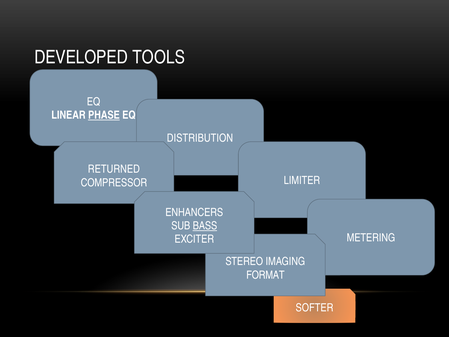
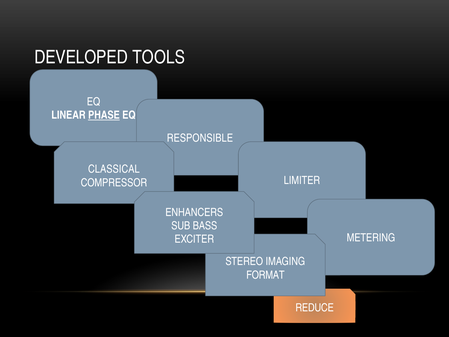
DISTRIBUTION: DISTRIBUTION -> RESPONSIBLE
RETURNED: RETURNED -> CLASSICAL
BASS underline: present -> none
SOFTER: SOFTER -> REDUCE
